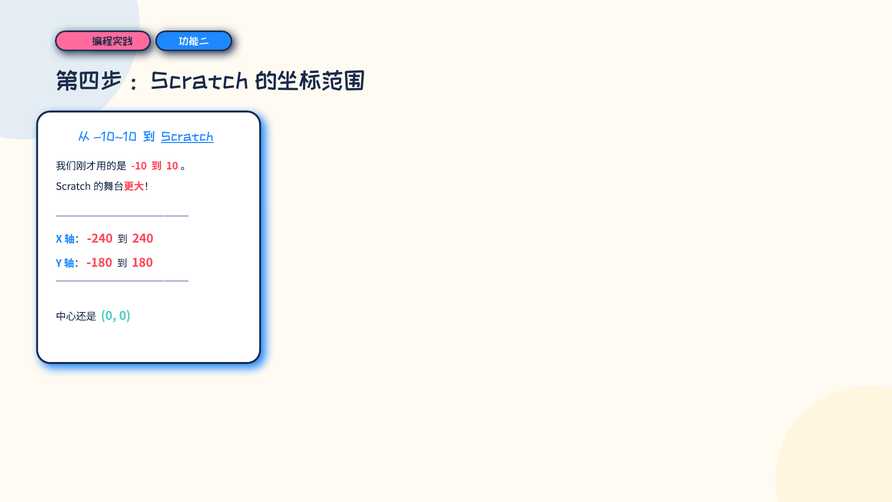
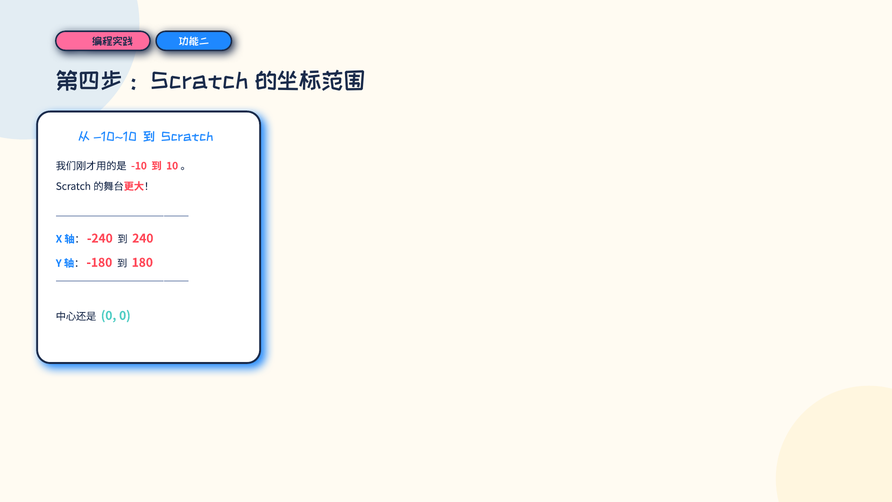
Scratch underline: present -> none
